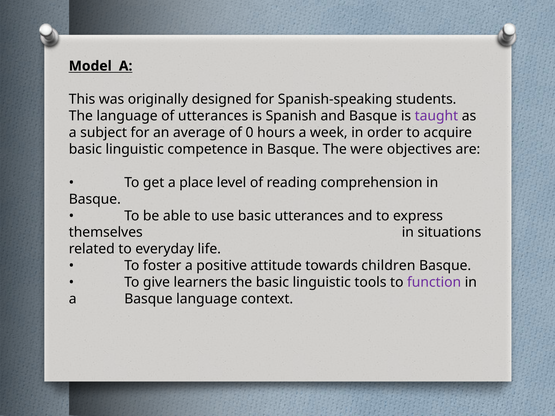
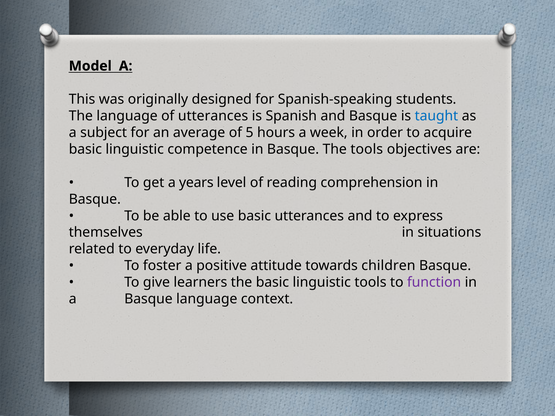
taught colour: purple -> blue
0: 0 -> 5
The were: were -> tools
place: place -> years
